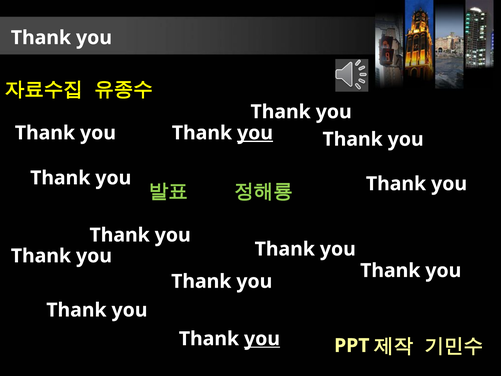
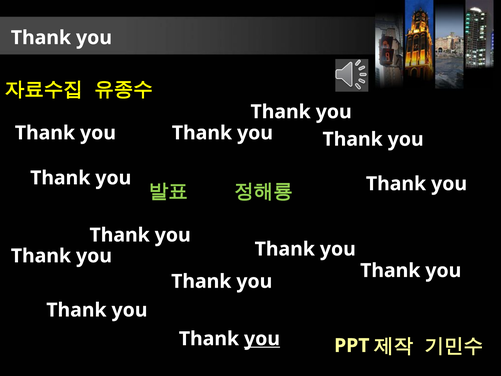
you at (255, 133) underline: present -> none
